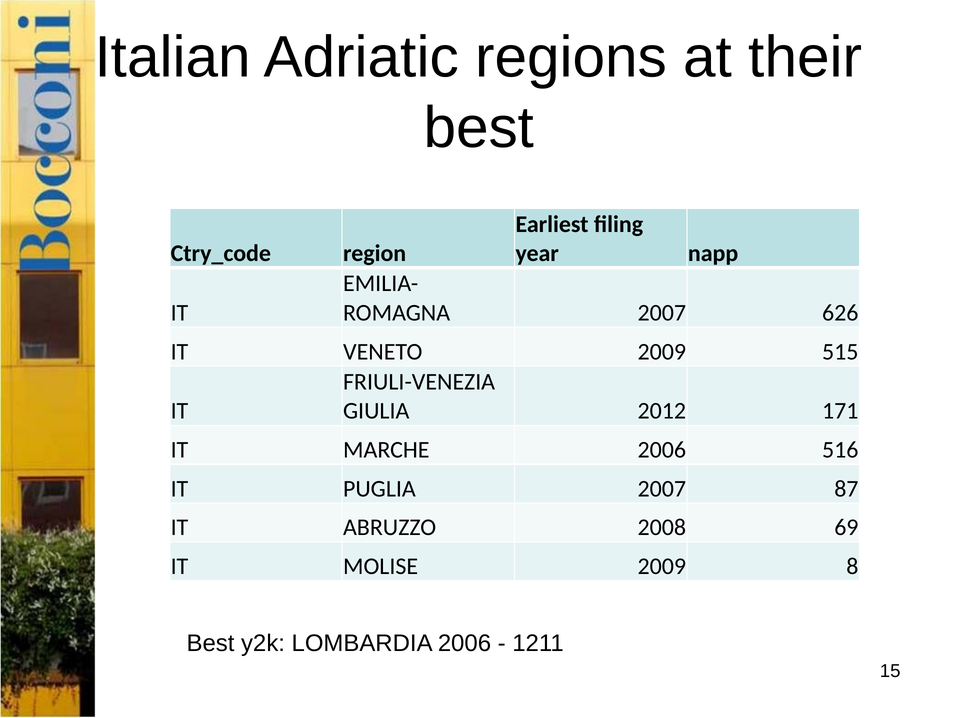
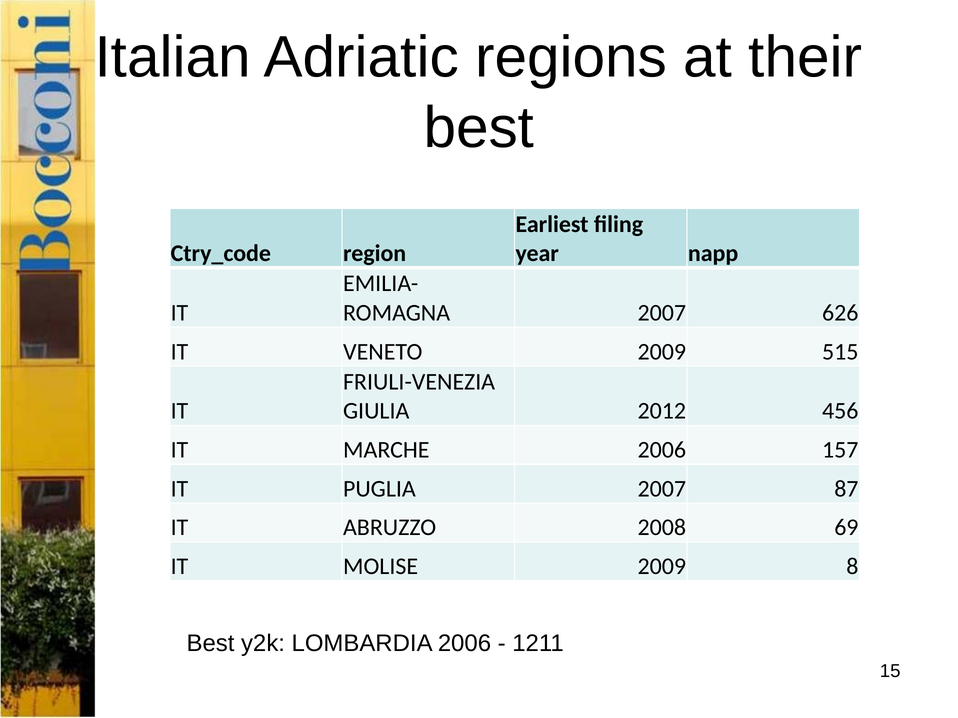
171: 171 -> 456
516: 516 -> 157
